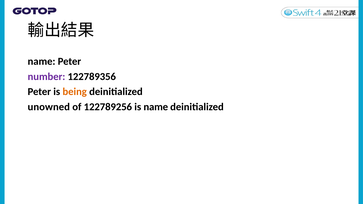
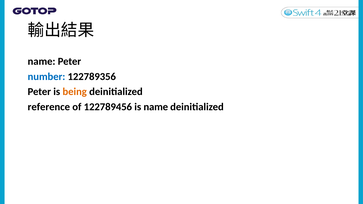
number colour: purple -> blue
unowned: unowned -> reference
122789256: 122789256 -> 122789456
